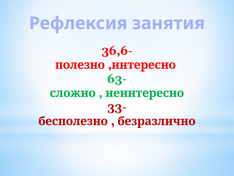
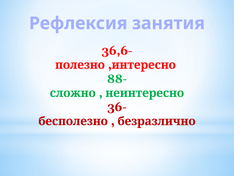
63-: 63- -> 88-
33-: 33- -> 36-
